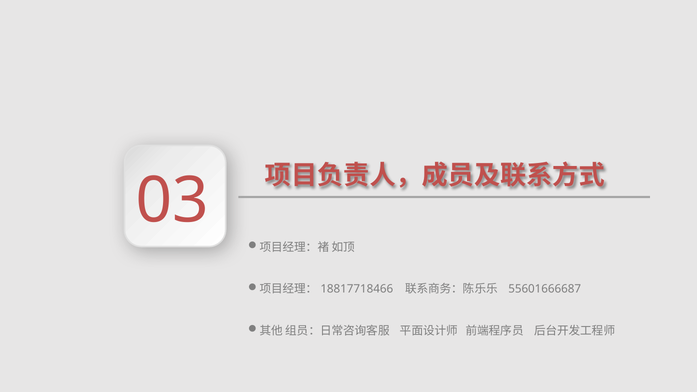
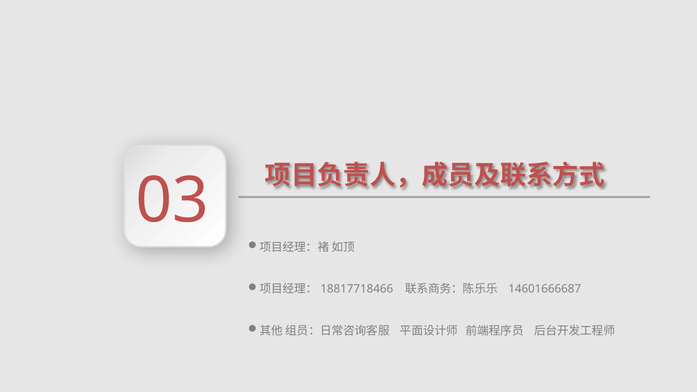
55601666687: 55601666687 -> 14601666687
